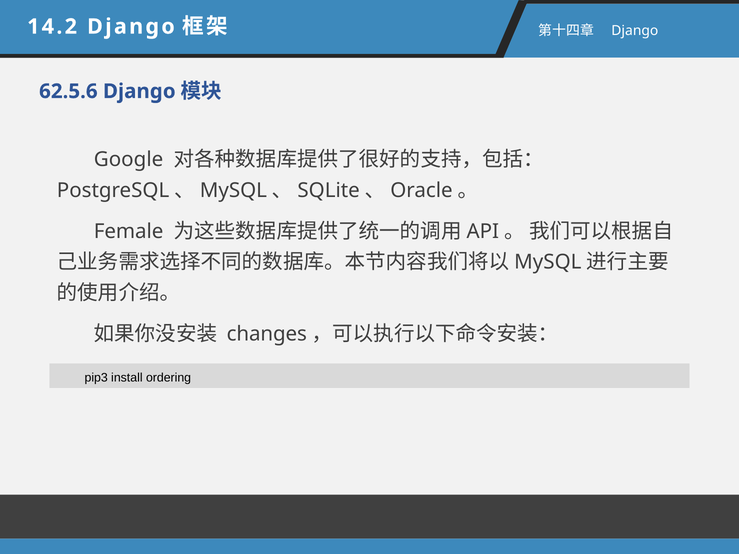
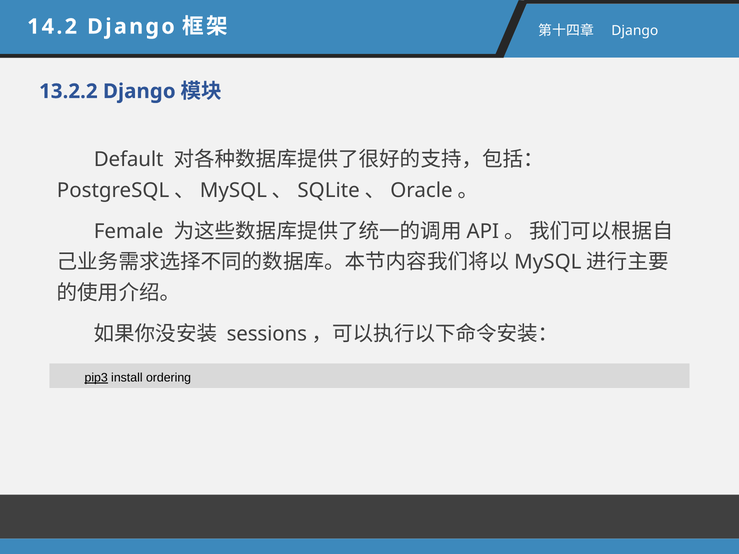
62.5.6: 62.5.6 -> 13.2.2
Google: Google -> Default
changes: changes -> sessions
pip3 underline: none -> present
